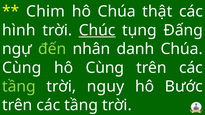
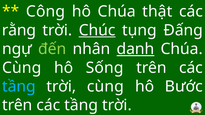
Chim: Chim -> Công
hình: hình -> rằng
danh underline: none -> present
hô Cùng: Cùng -> Sống
tầng at (19, 87) colour: light green -> light blue
trời nguy: nguy -> cùng
